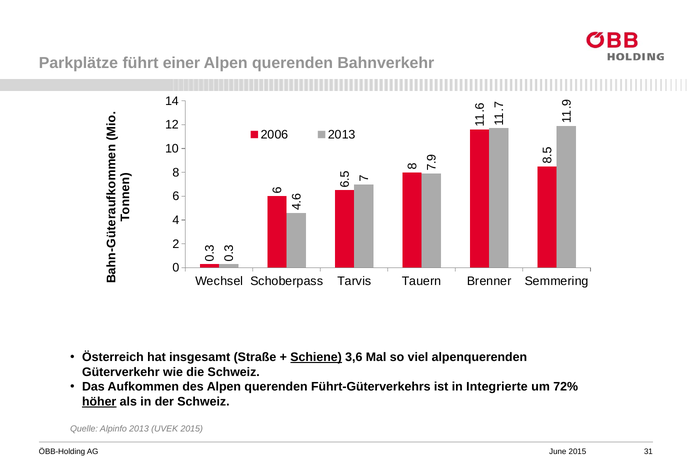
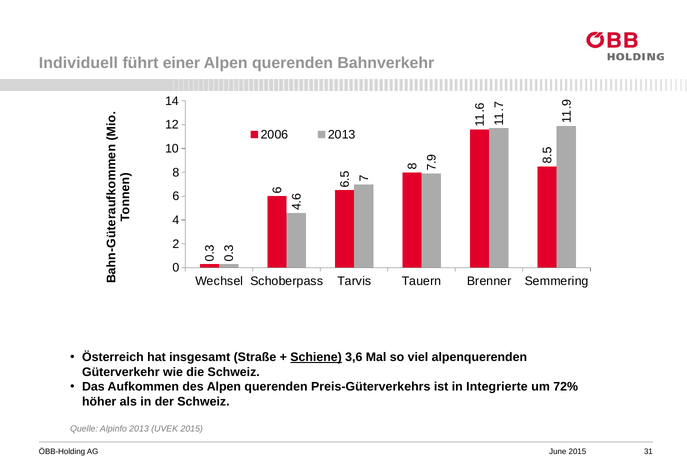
Parkplätze: Parkplätze -> Individuell
Führt-Güterverkehrs: Führt-Güterverkehrs -> Preis-Güterverkehrs
höher underline: present -> none
